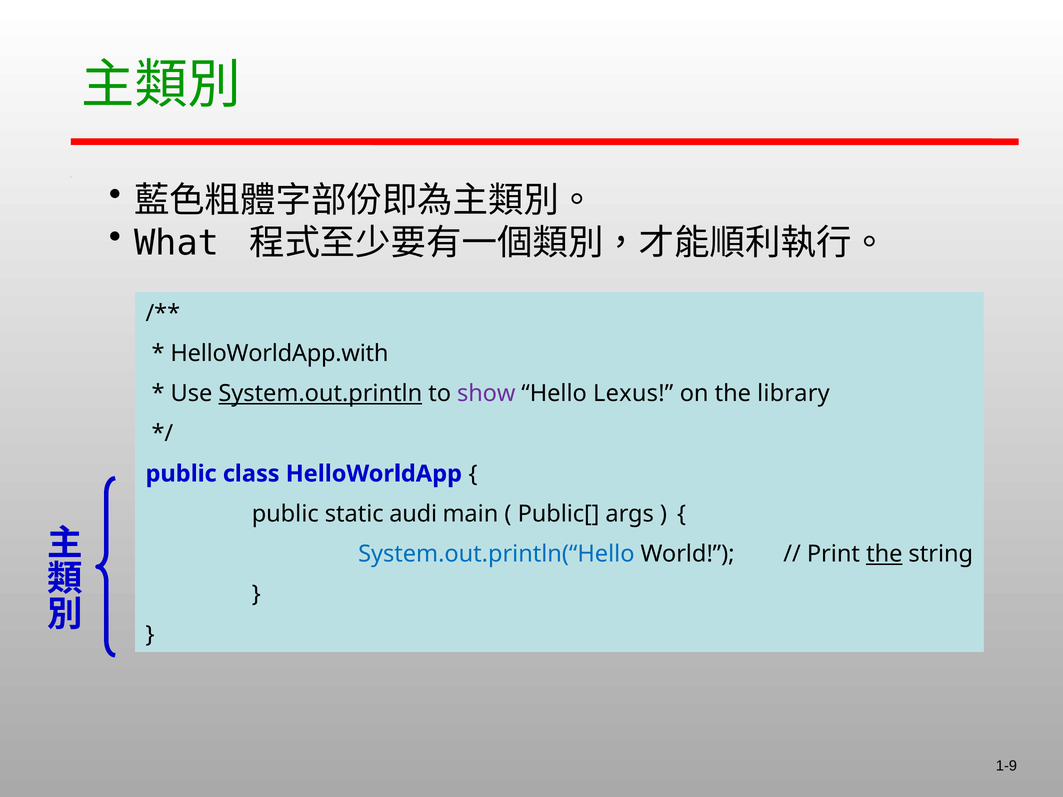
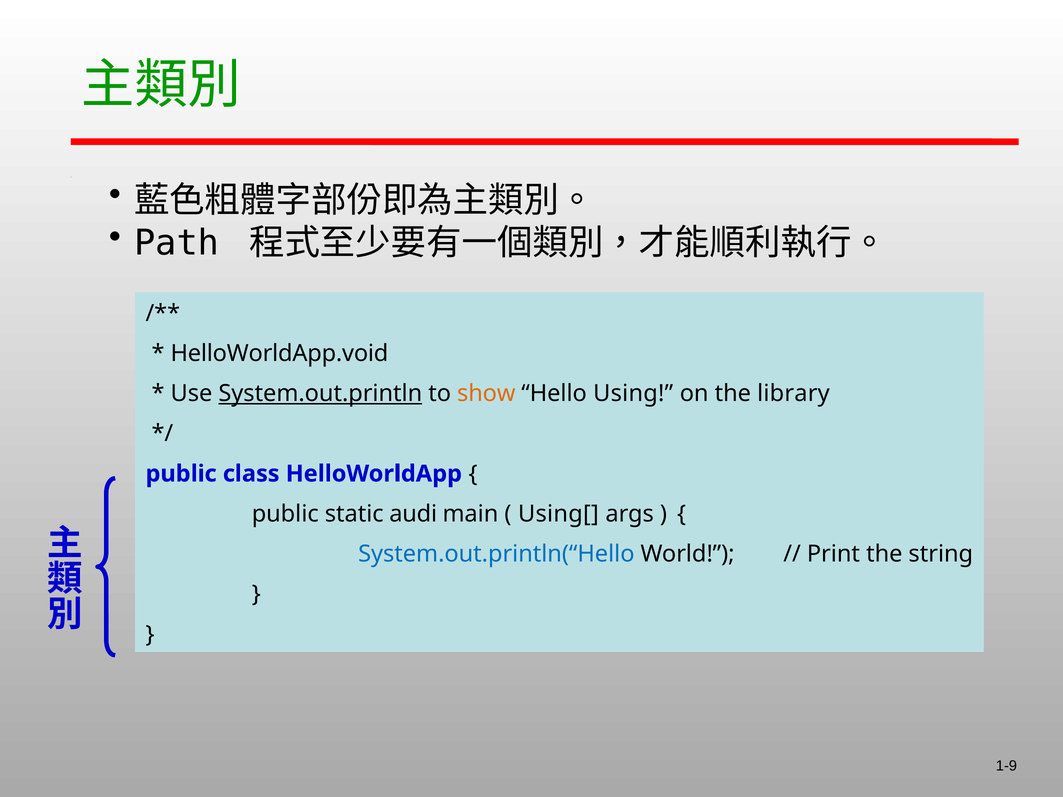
What: What -> Path
HelloWorldApp.with: HelloWorldApp.with -> HelloWorldApp.void
show colour: purple -> orange
Lexus: Lexus -> Using
Public[: Public[ -> Using[
the at (884, 554) underline: present -> none
